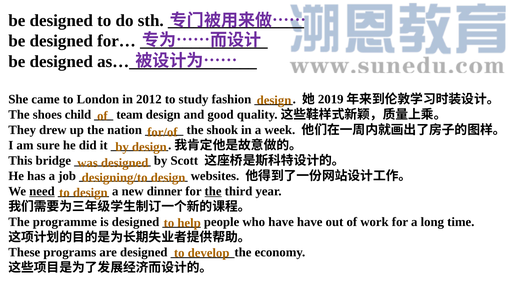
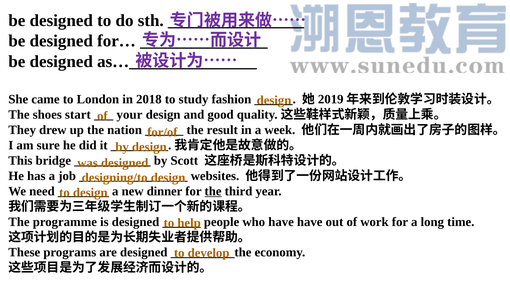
2012: 2012 -> 2018
child: child -> start
team: team -> your
shook: shook -> result
need underline: present -> none
